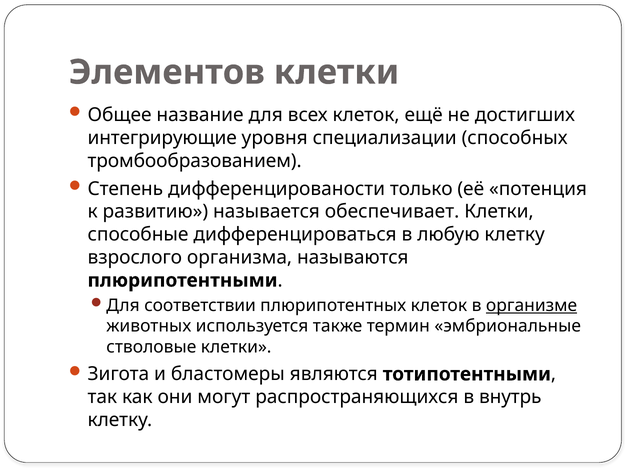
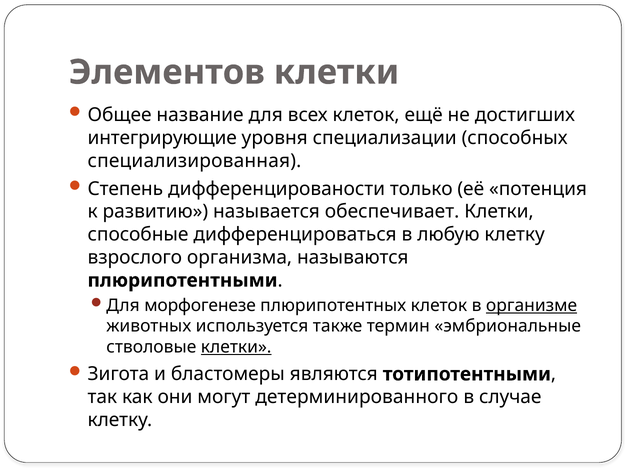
тромбообразованием: тромбообразованием -> специализированная
соответствии: соответствии -> морфогенезе
клетки at (236, 347) underline: none -> present
распространяющихся: распространяющихся -> детерминированного
внутрь: внутрь -> случае
